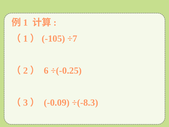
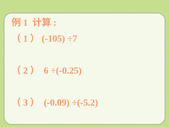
÷(-8.3: ÷(-8.3 -> ÷(-5.2
